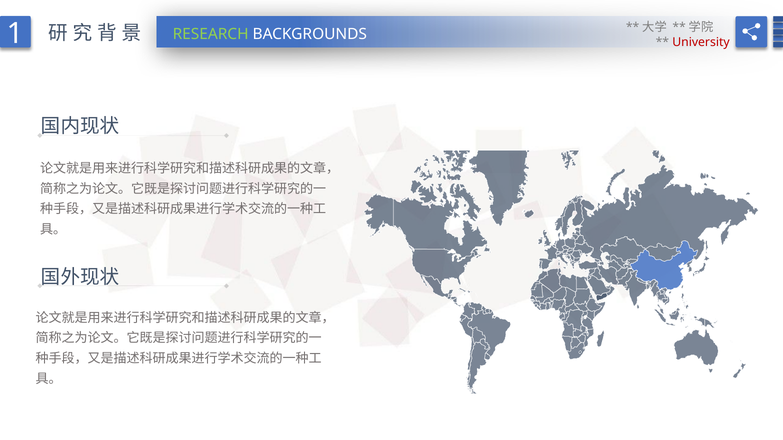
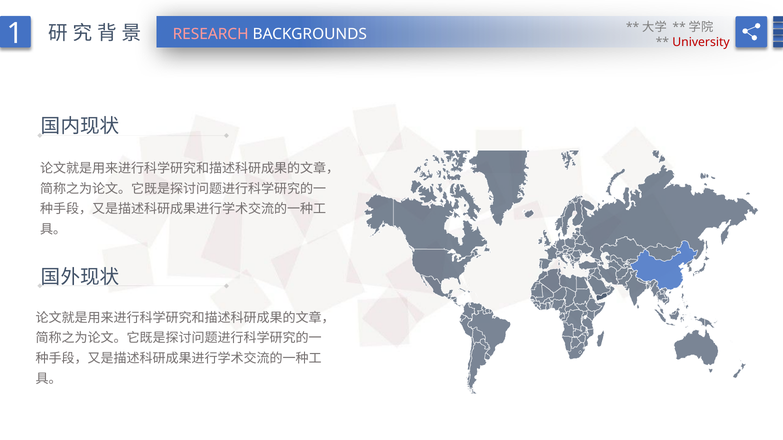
RESEARCH colour: light green -> pink
